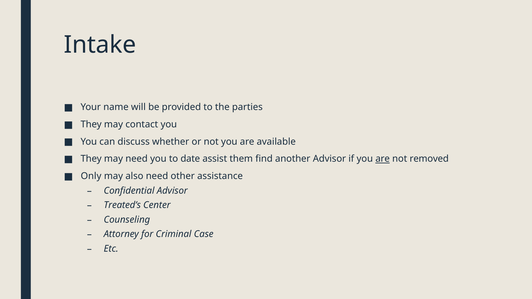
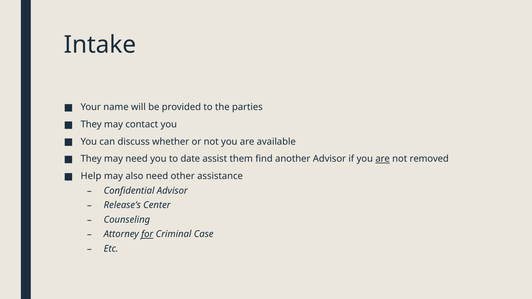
Only: Only -> Help
Treated’s: Treated’s -> Release’s
for underline: none -> present
